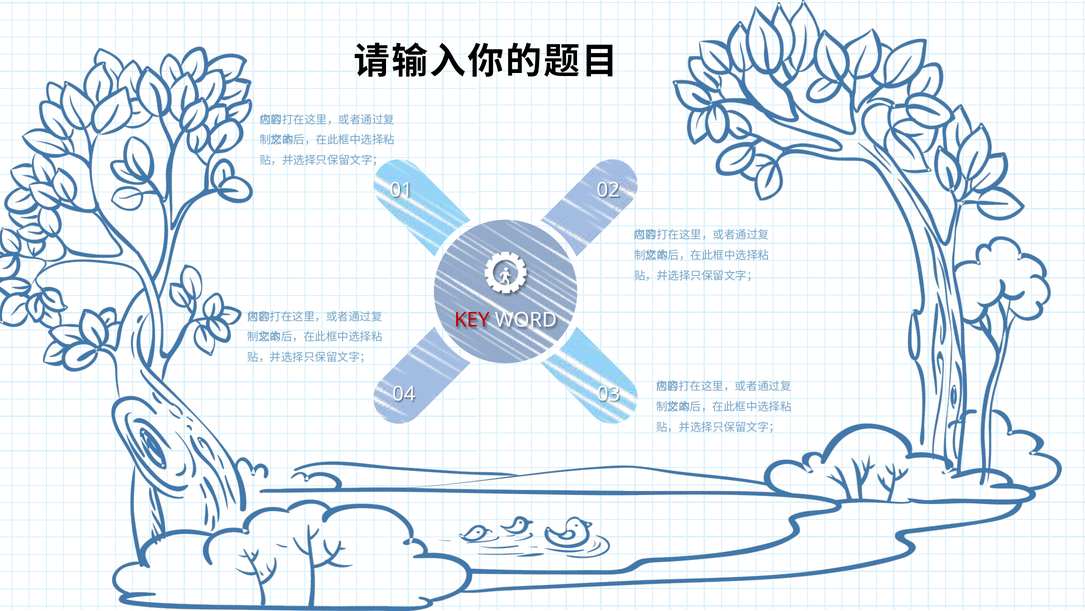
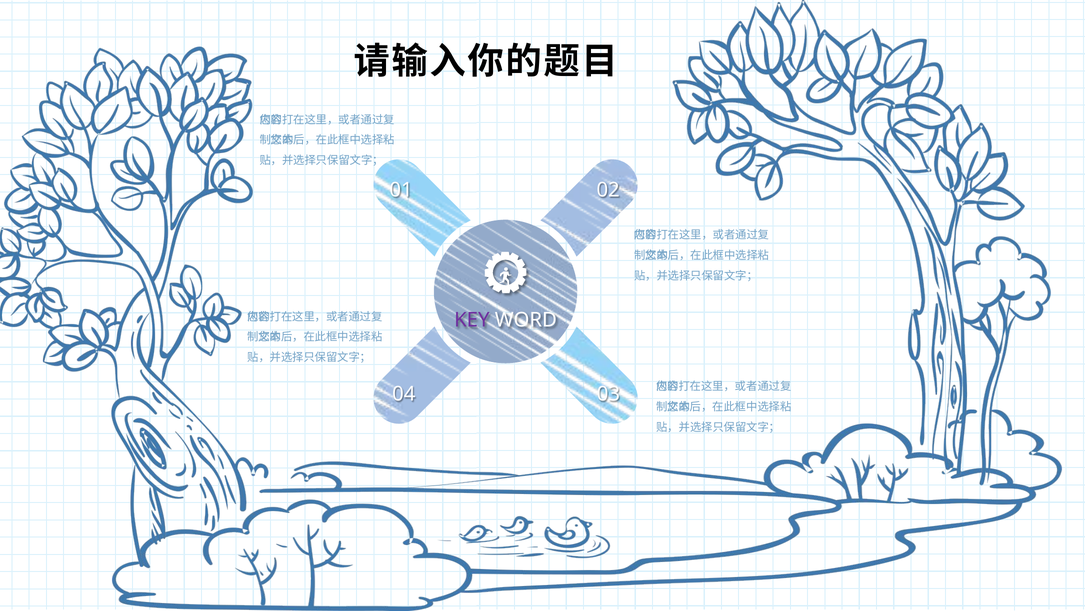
KEY colour: red -> purple
